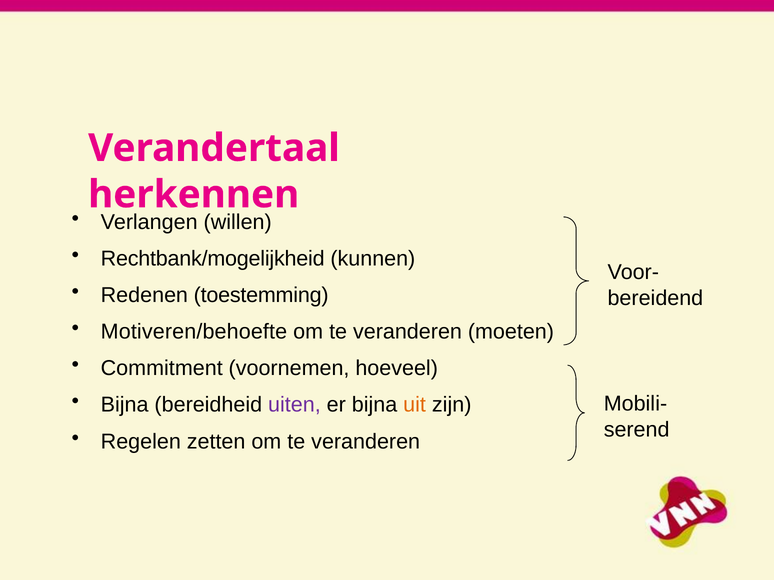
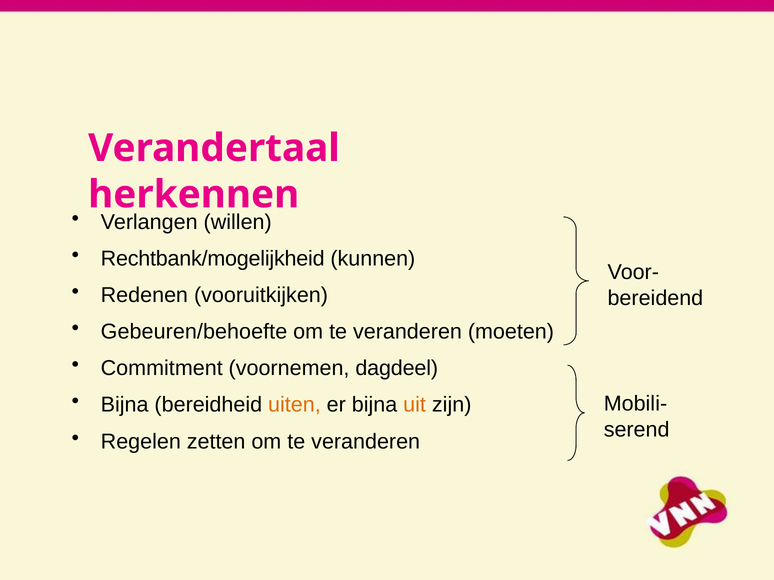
toestemming: toestemming -> vooruitkijken
Motiveren/behoefte: Motiveren/behoefte -> Gebeuren/behoefte
hoeveel: hoeveel -> dagdeel
uiten colour: purple -> orange
